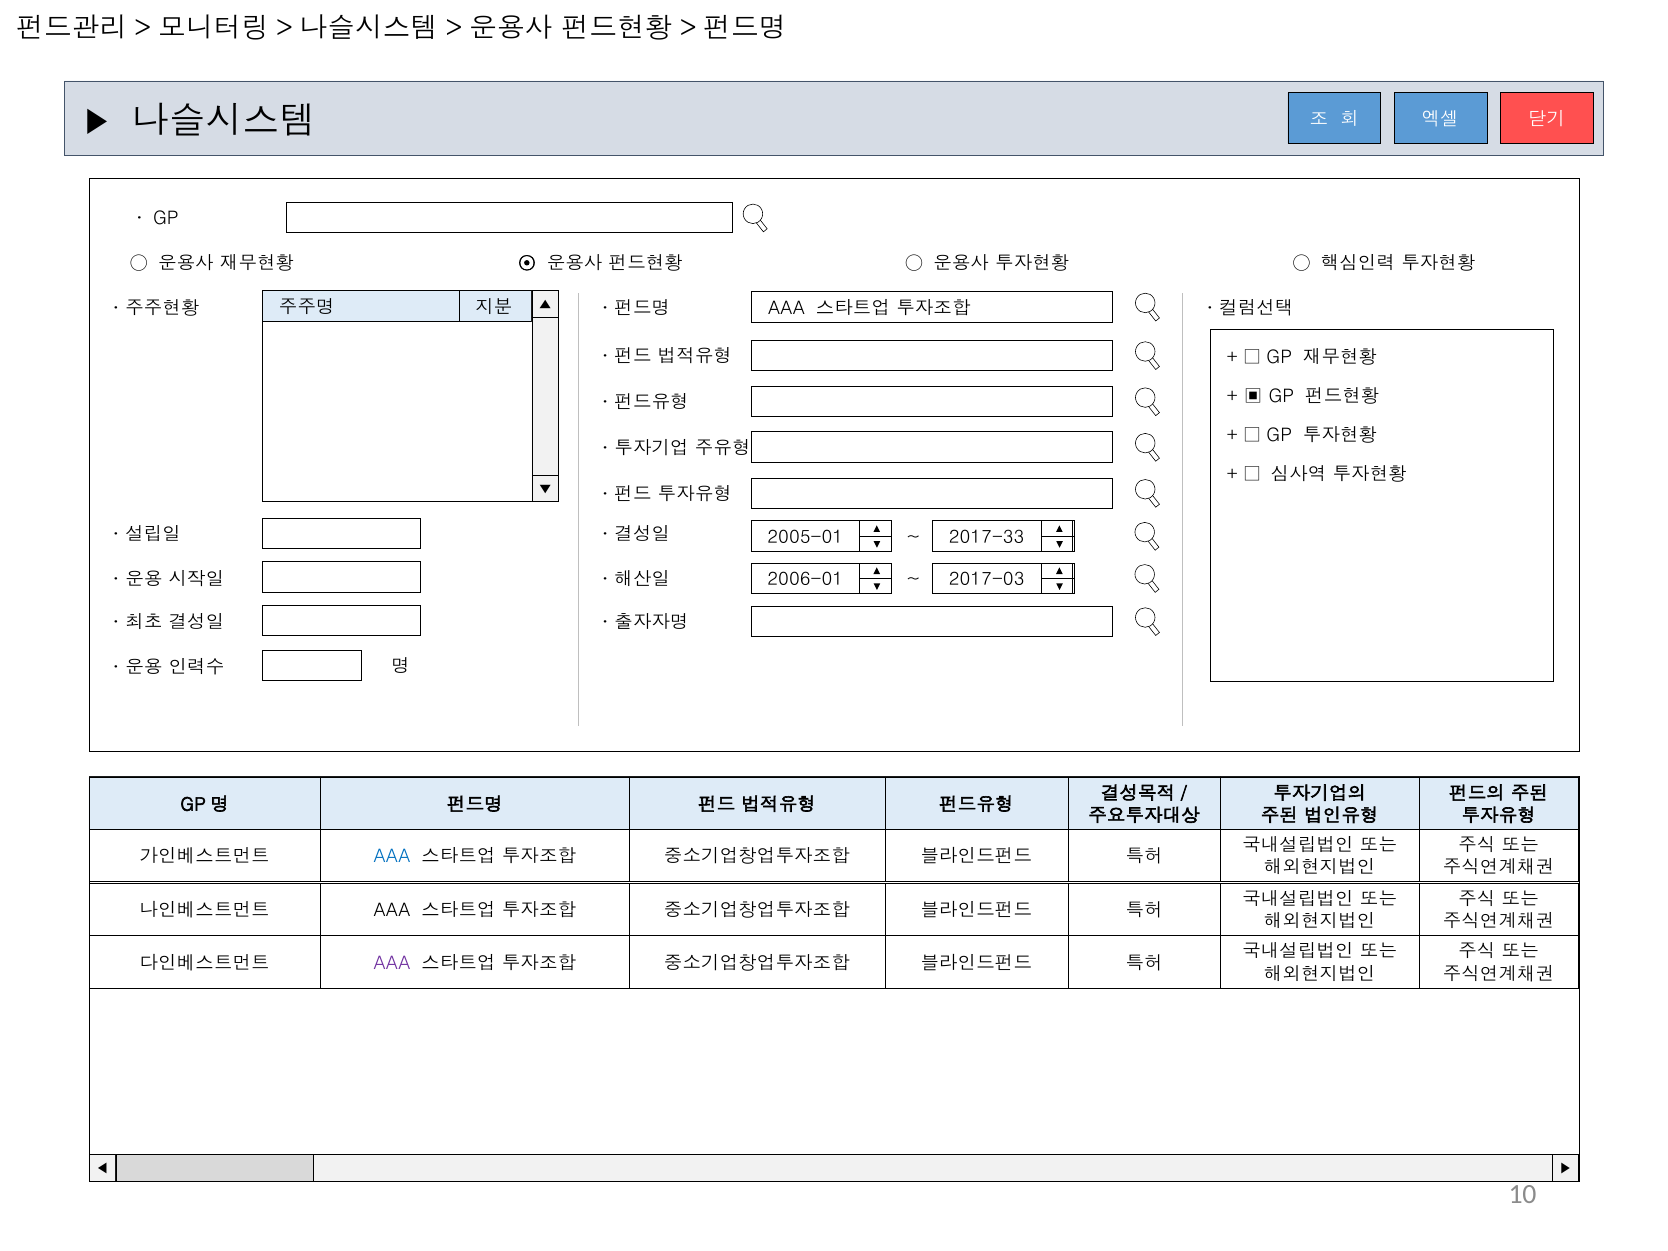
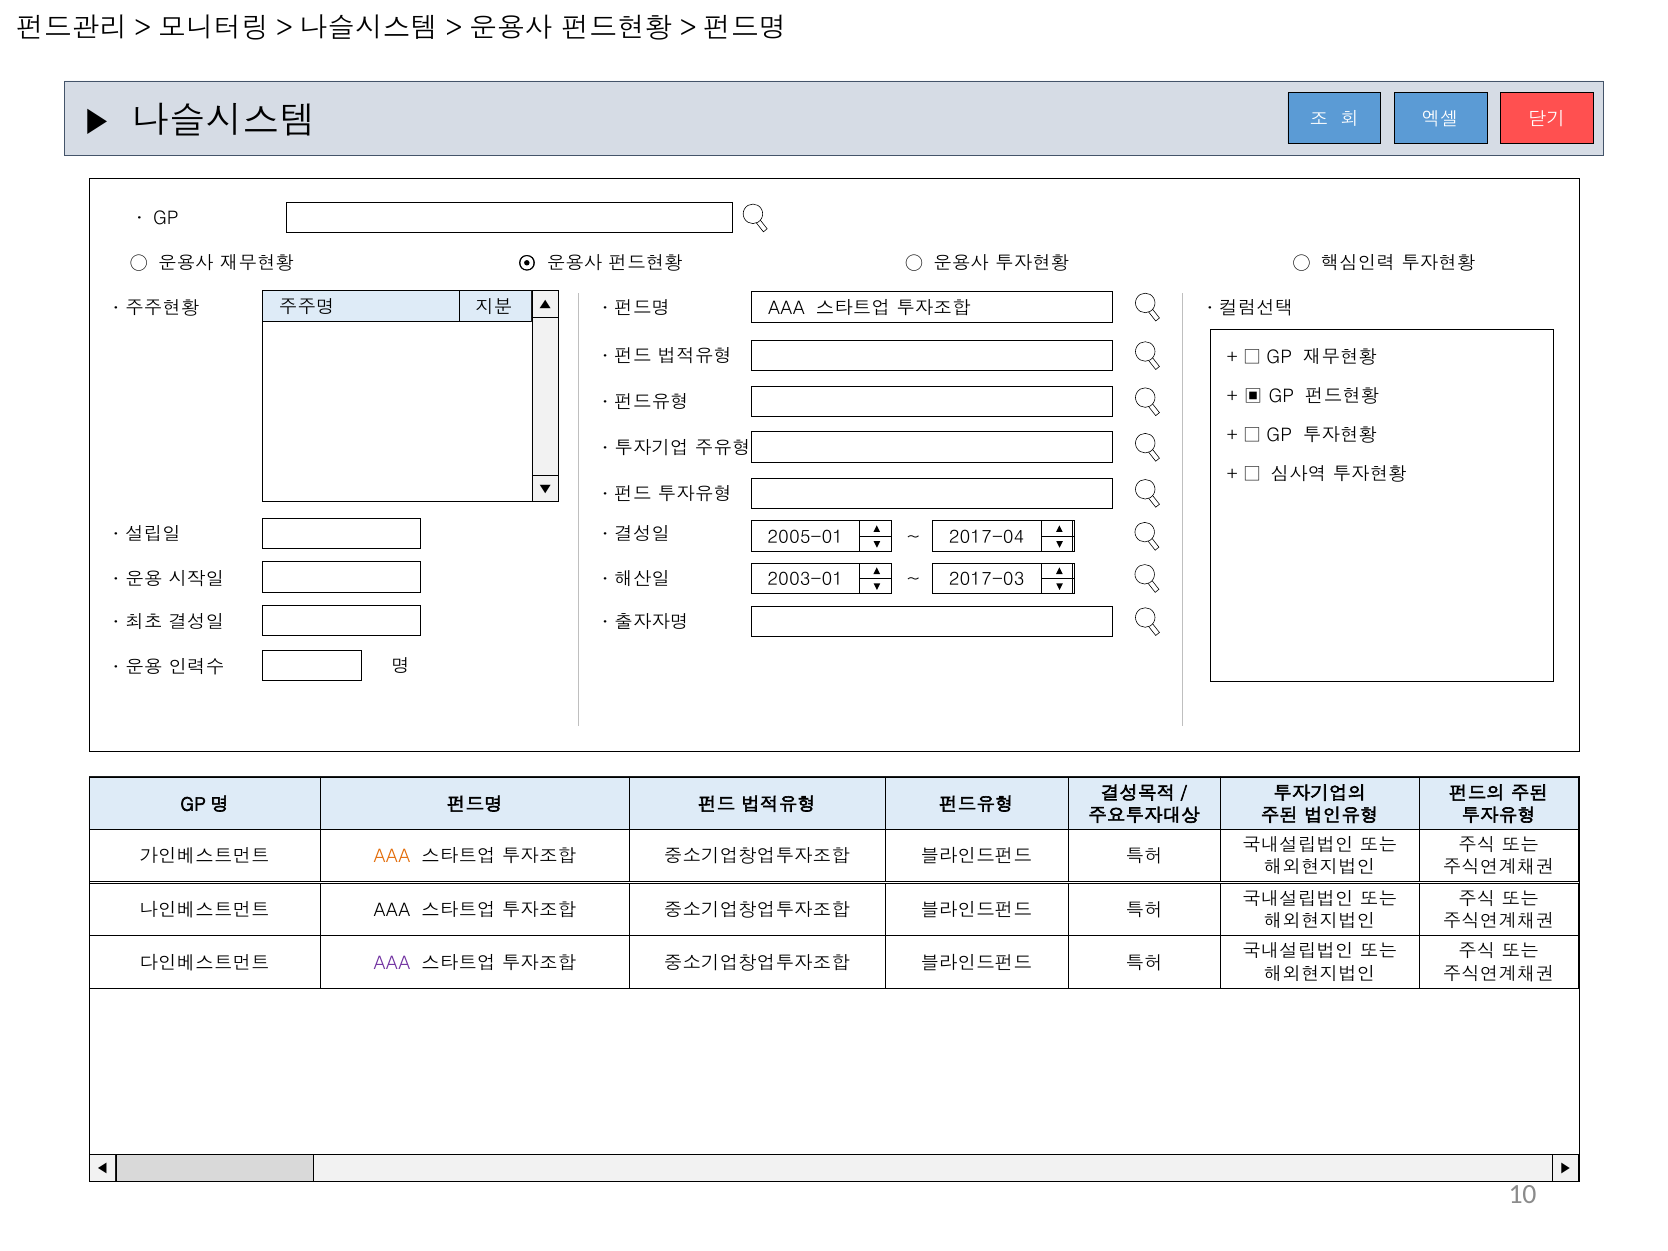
2017-33: 2017-33 -> 2017-04
2006-01: 2006-01 -> 2003-01
AAA at (392, 857) colour: blue -> orange
